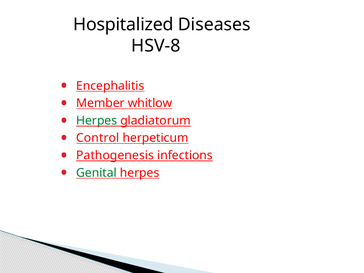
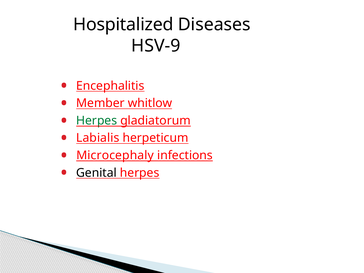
HSV-8: HSV-8 -> HSV-9
Control: Control -> Labialis
Pathogenesis: Pathogenesis -> Microcephaly
Genital colour: green -> black
